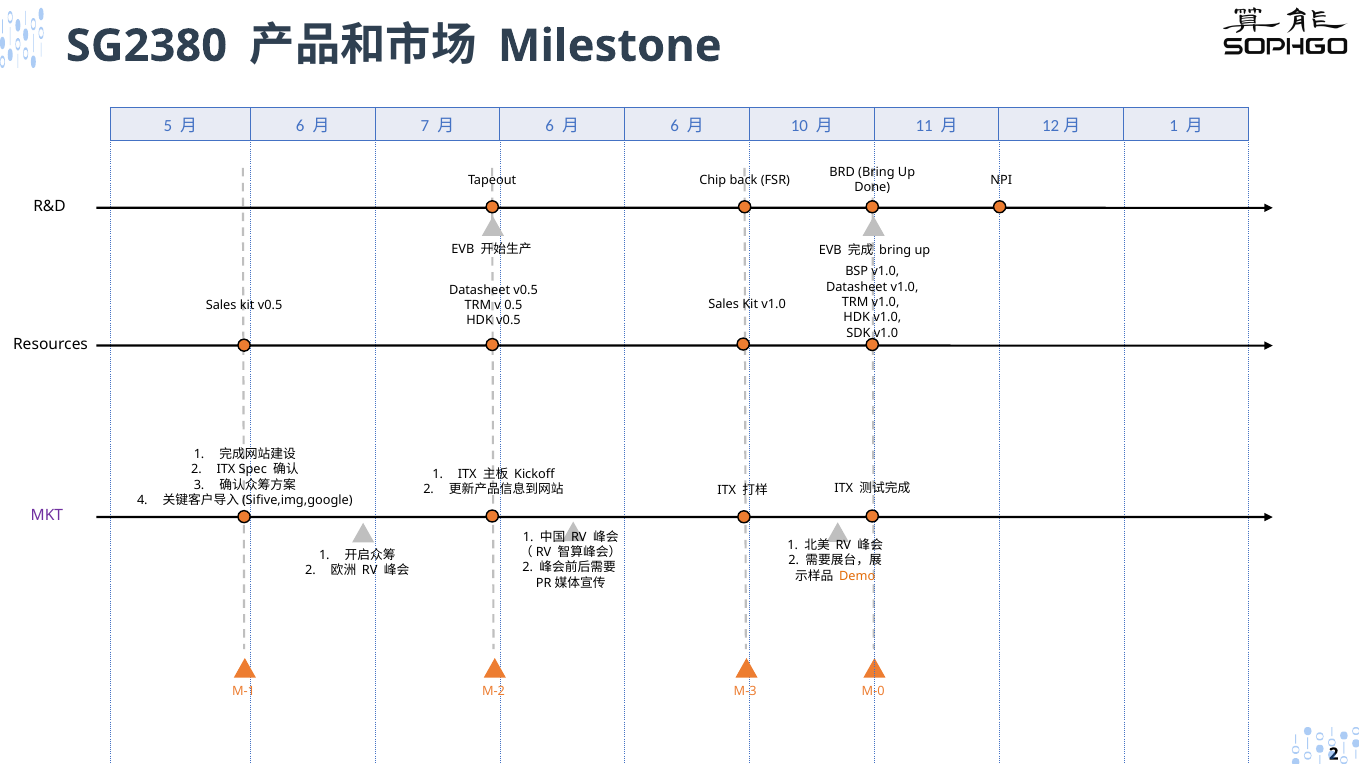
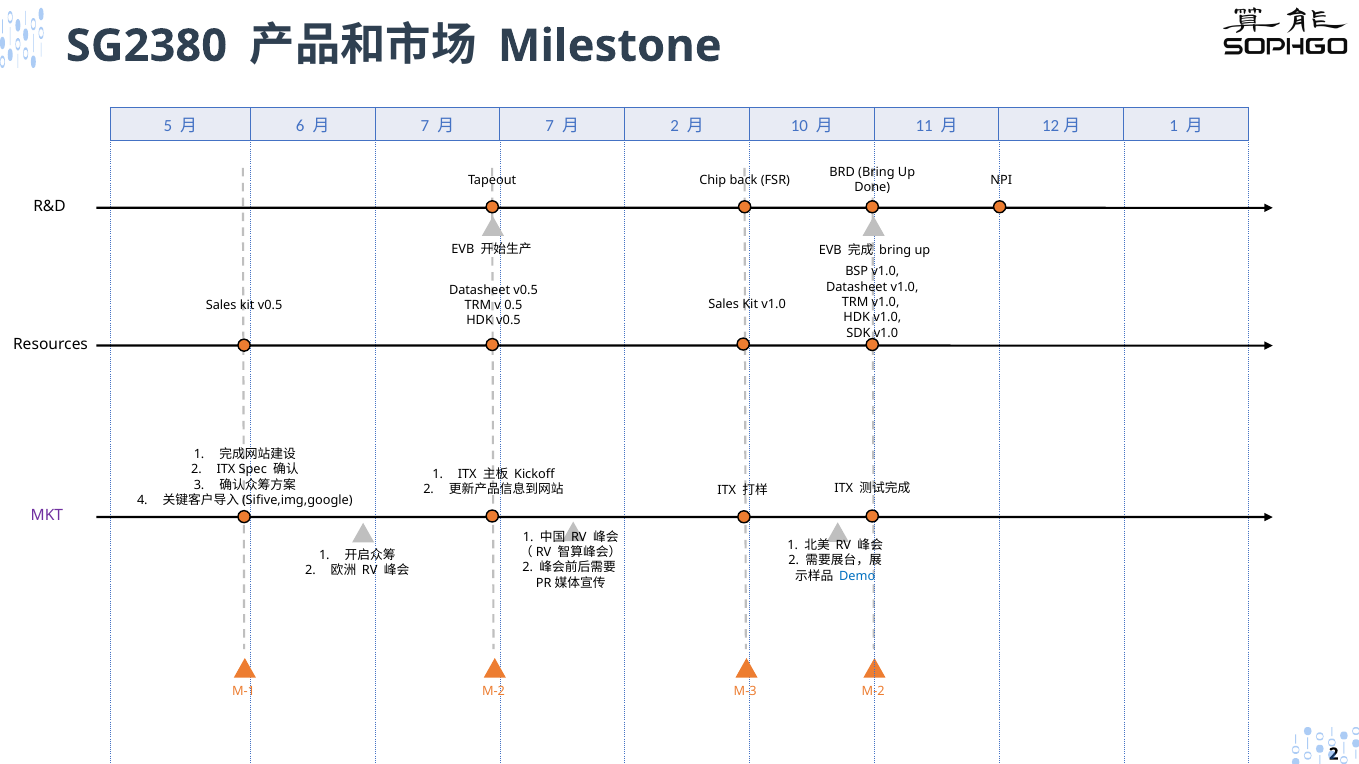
6 at (550, 126): 6 -> 7
6 at (675, 126): 6 -> 2
Demo colour: orange -> blue
M-0 at (873, 692): M-0 -> M-2
